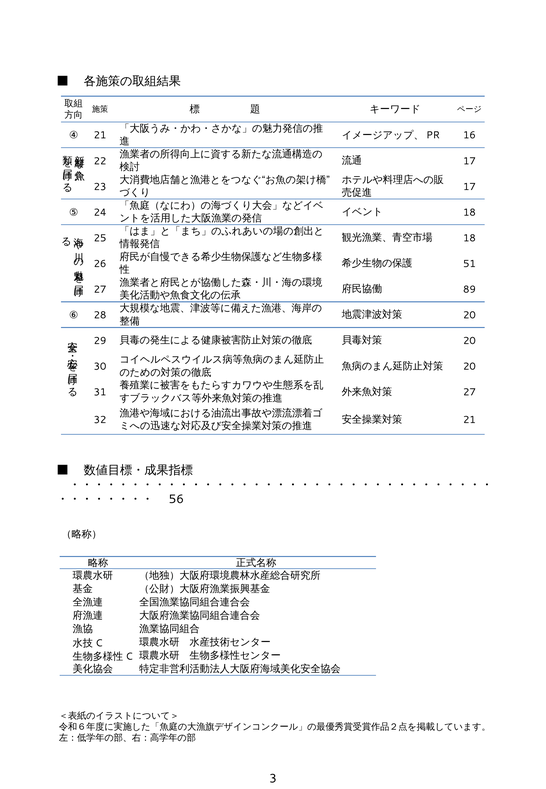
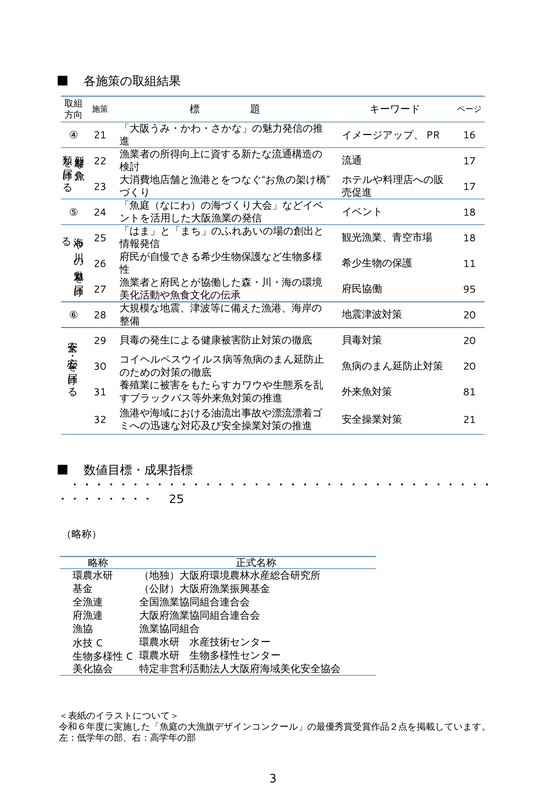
51: 51 -> 11
89: 89 -> 95
27 at (469, 392): 27 -> 81
56 at (176, 499): 56 -> 25
